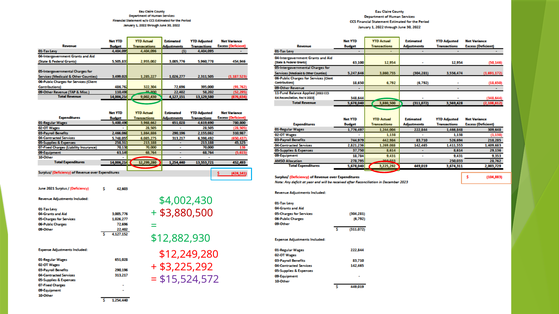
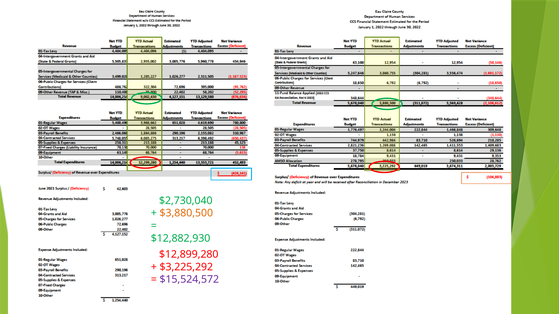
$4,002,430: $4,002,430 -> $2,730,040
$3,880,500 colour: red -> orange
$12,249,280: $12,249,280 -> $12,899,280
